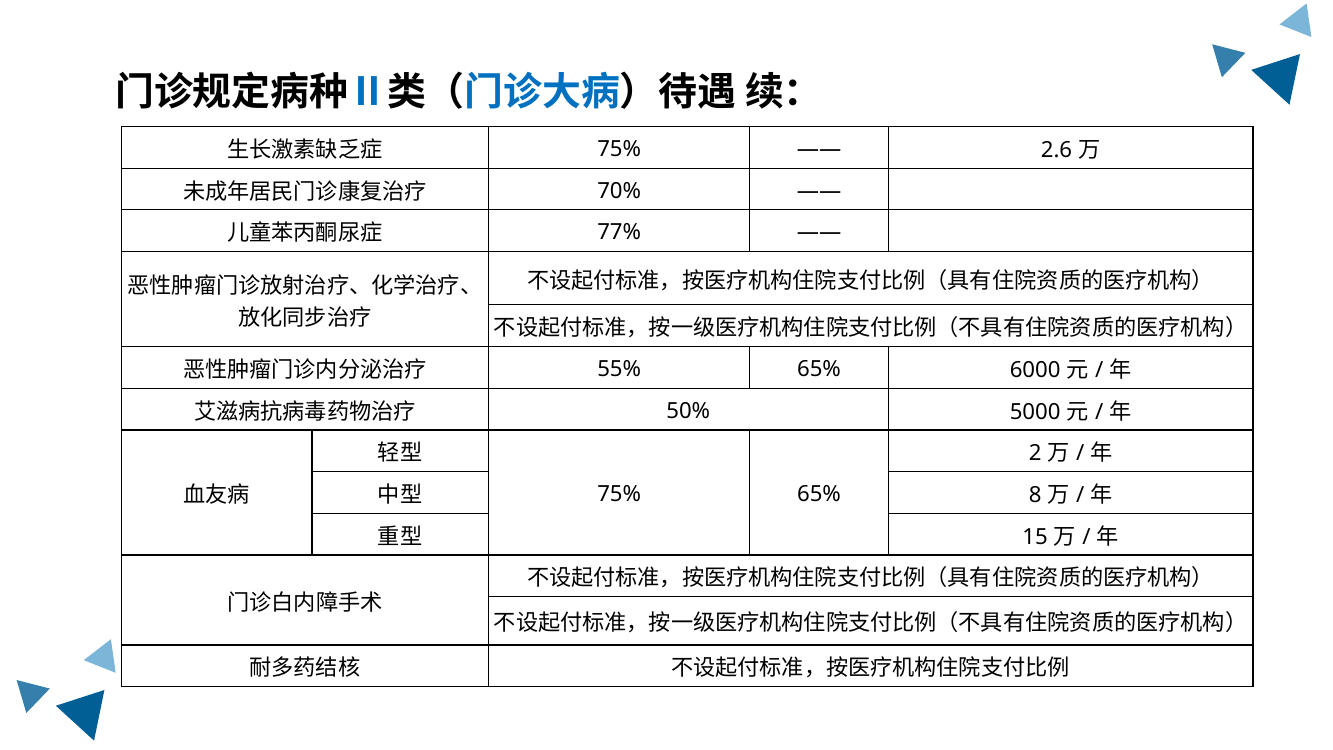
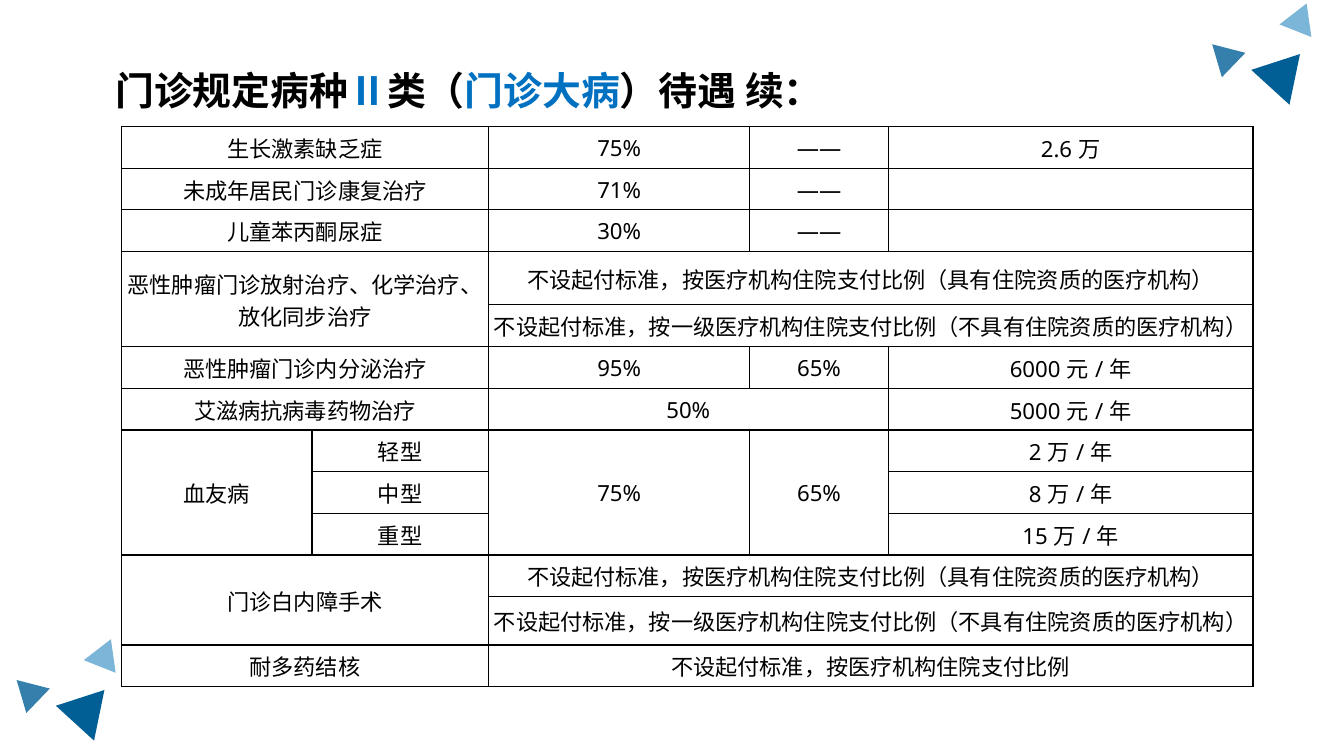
70%: 70% -> 71%
77%: 77% -> 30%
55%: 55% -> 95%
